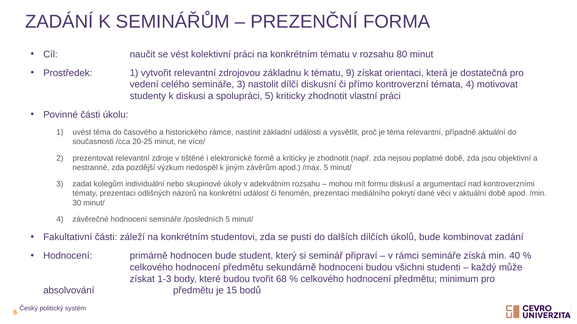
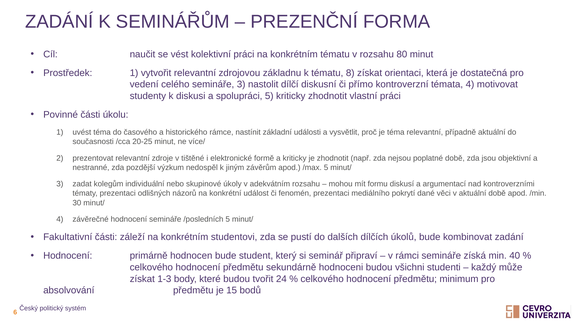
9: 9 -> 8
68: 68 -> 24
